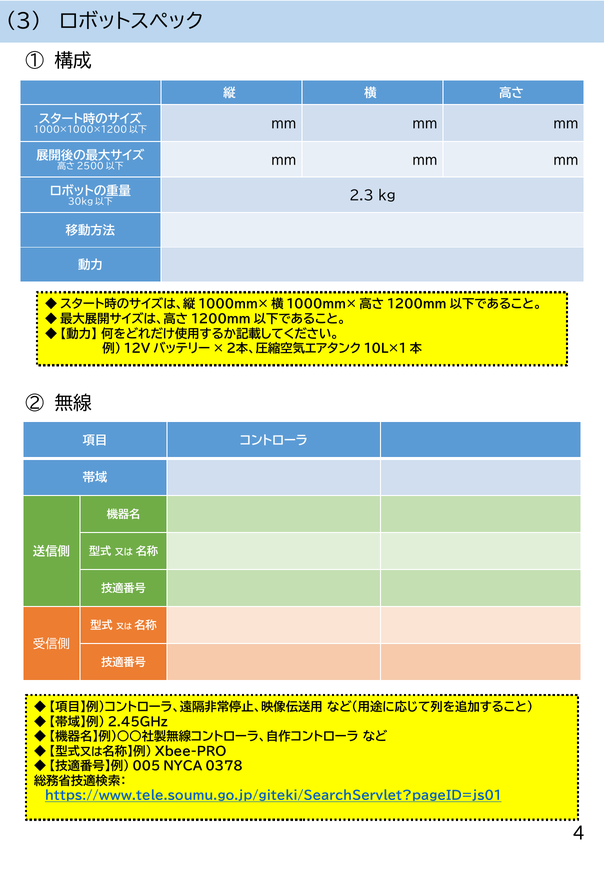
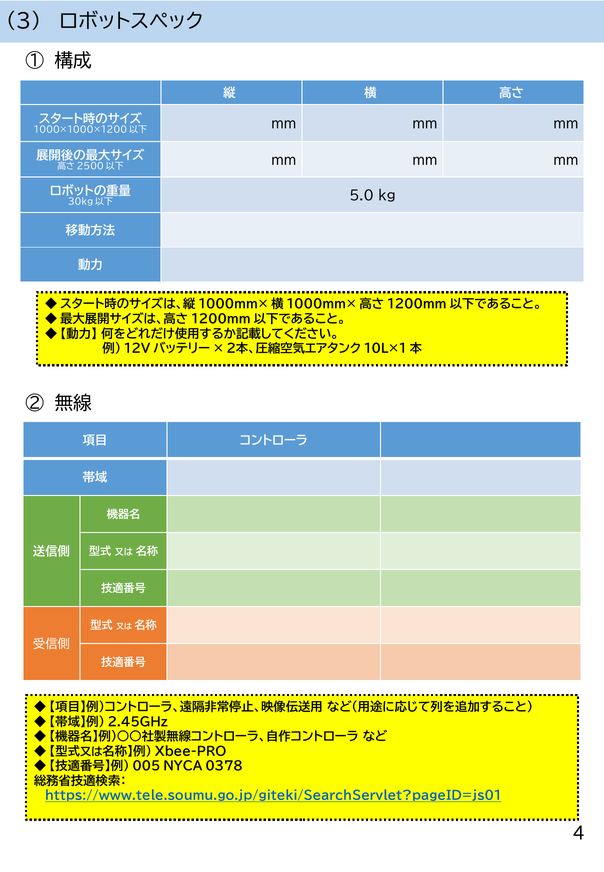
2.3: 2.3 -> 5.0
